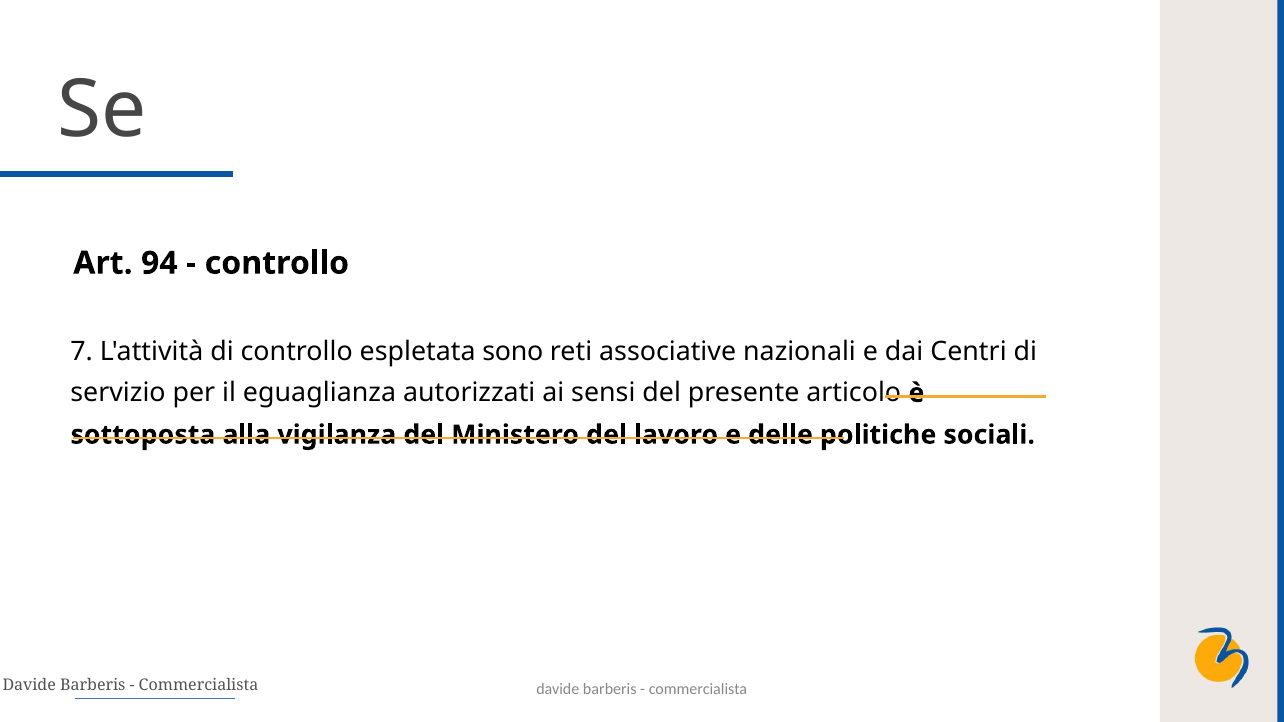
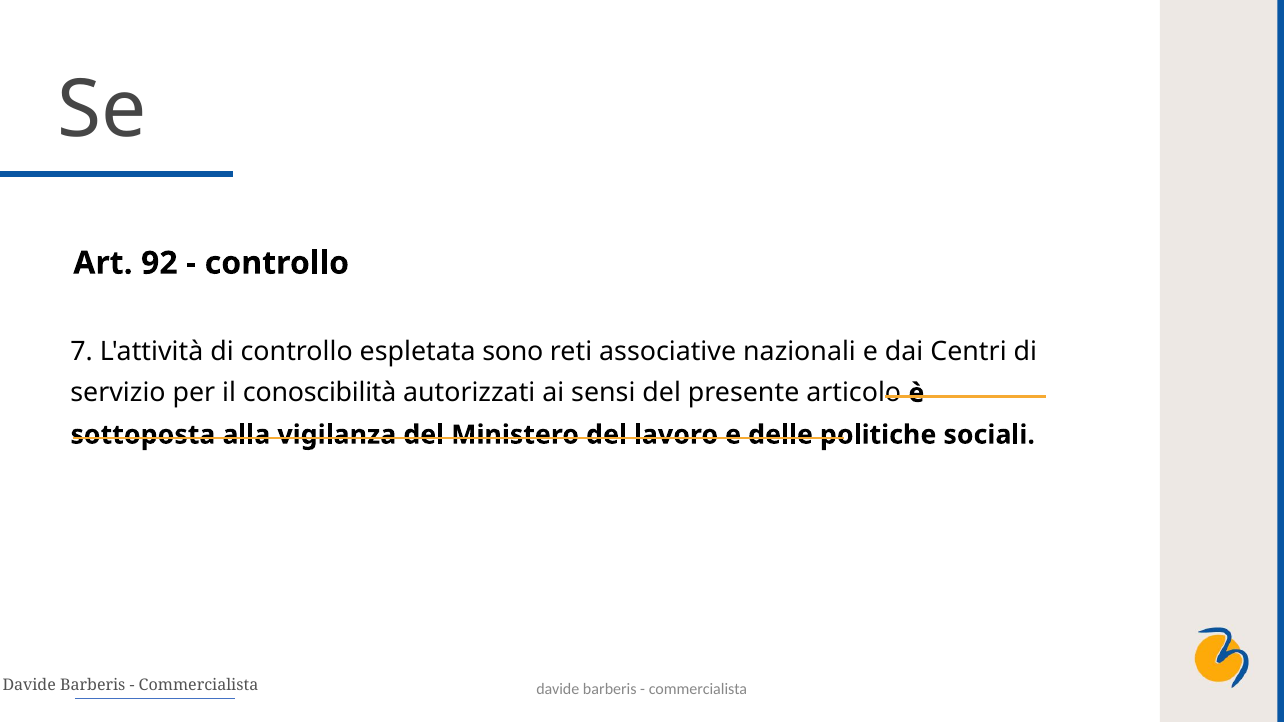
94: 94 -> 92
eguaglianza: eguaglianza -> conoscibilità
